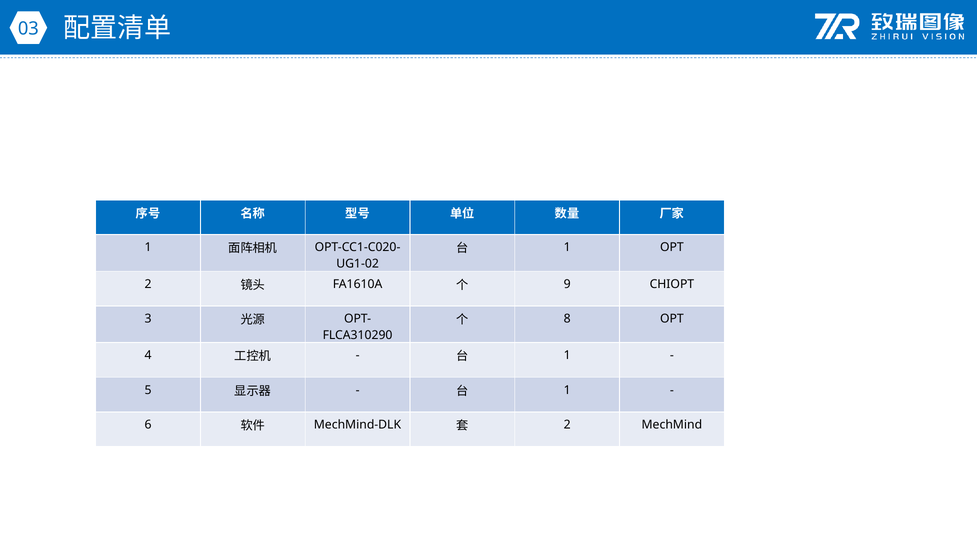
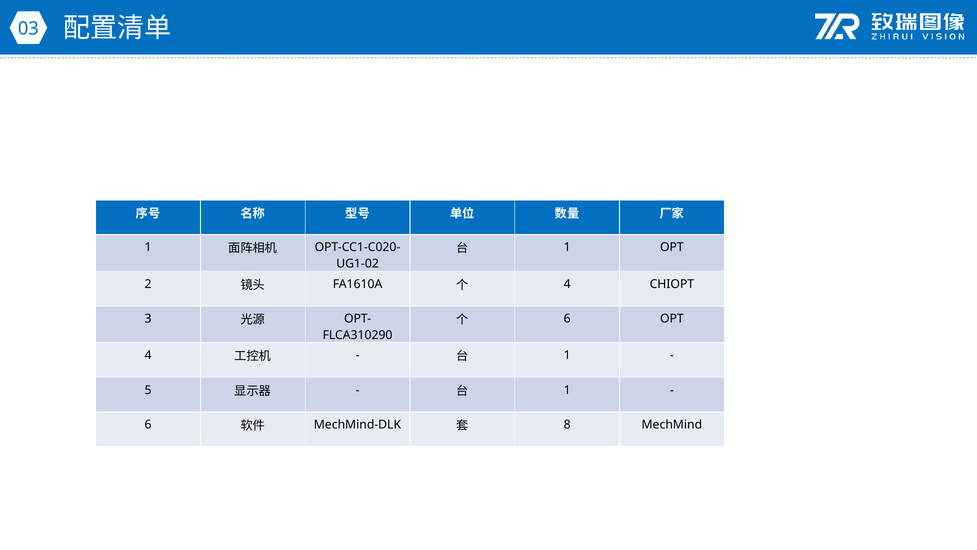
9 at (567, 284): 9 -> 4
8 at (567, 318): 8 -> 6
2 at (567, 424): 2 -> 8
